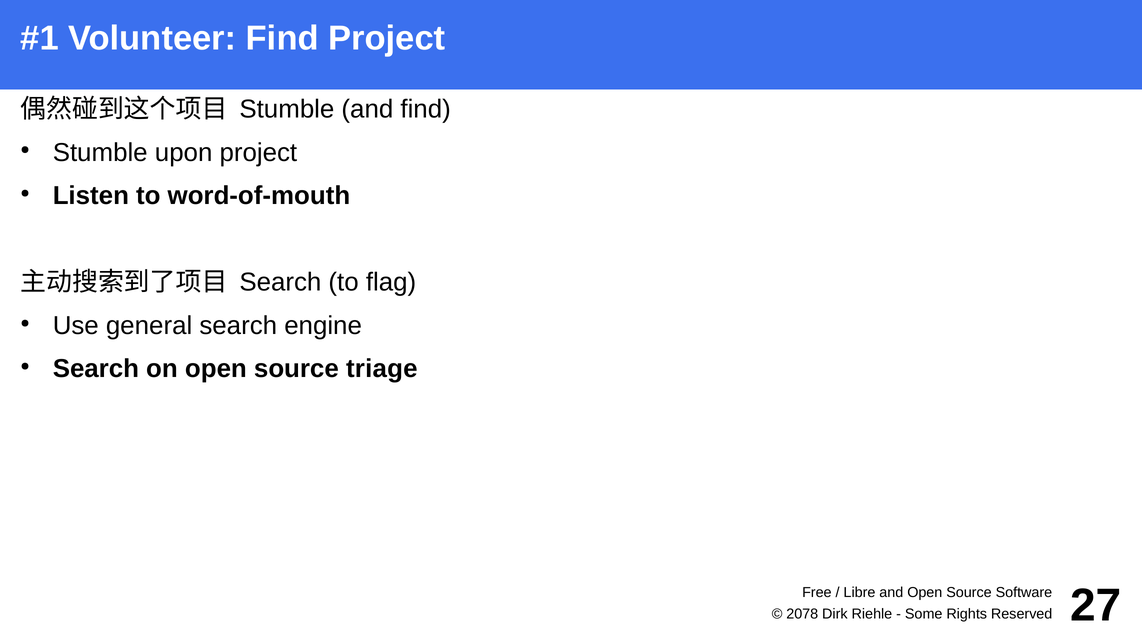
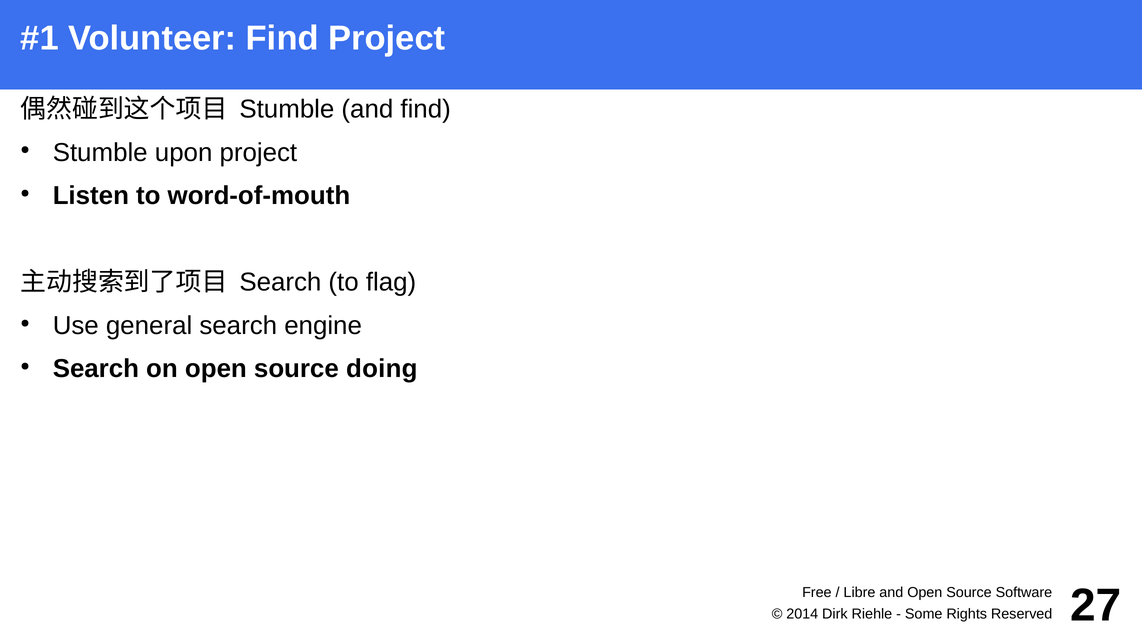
triage: triage -> doing
2078: 2078 -> 2014
